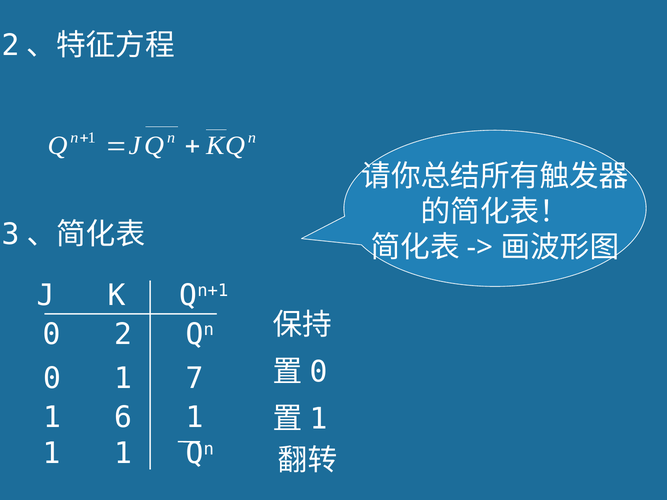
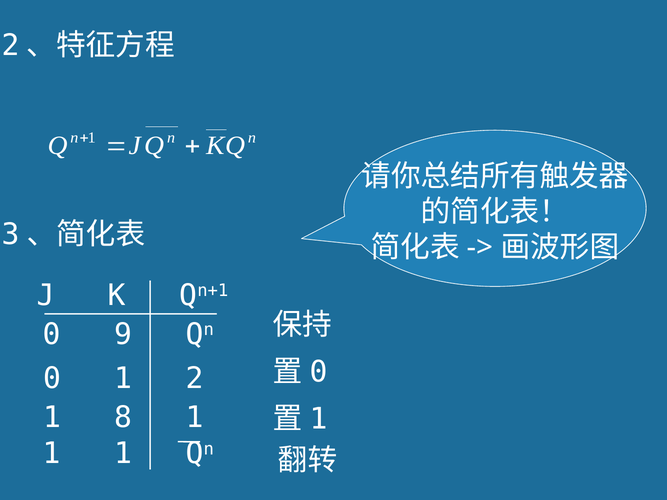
2: 2 -> 9
7: 7 -> 2
6: 6 -> 8
